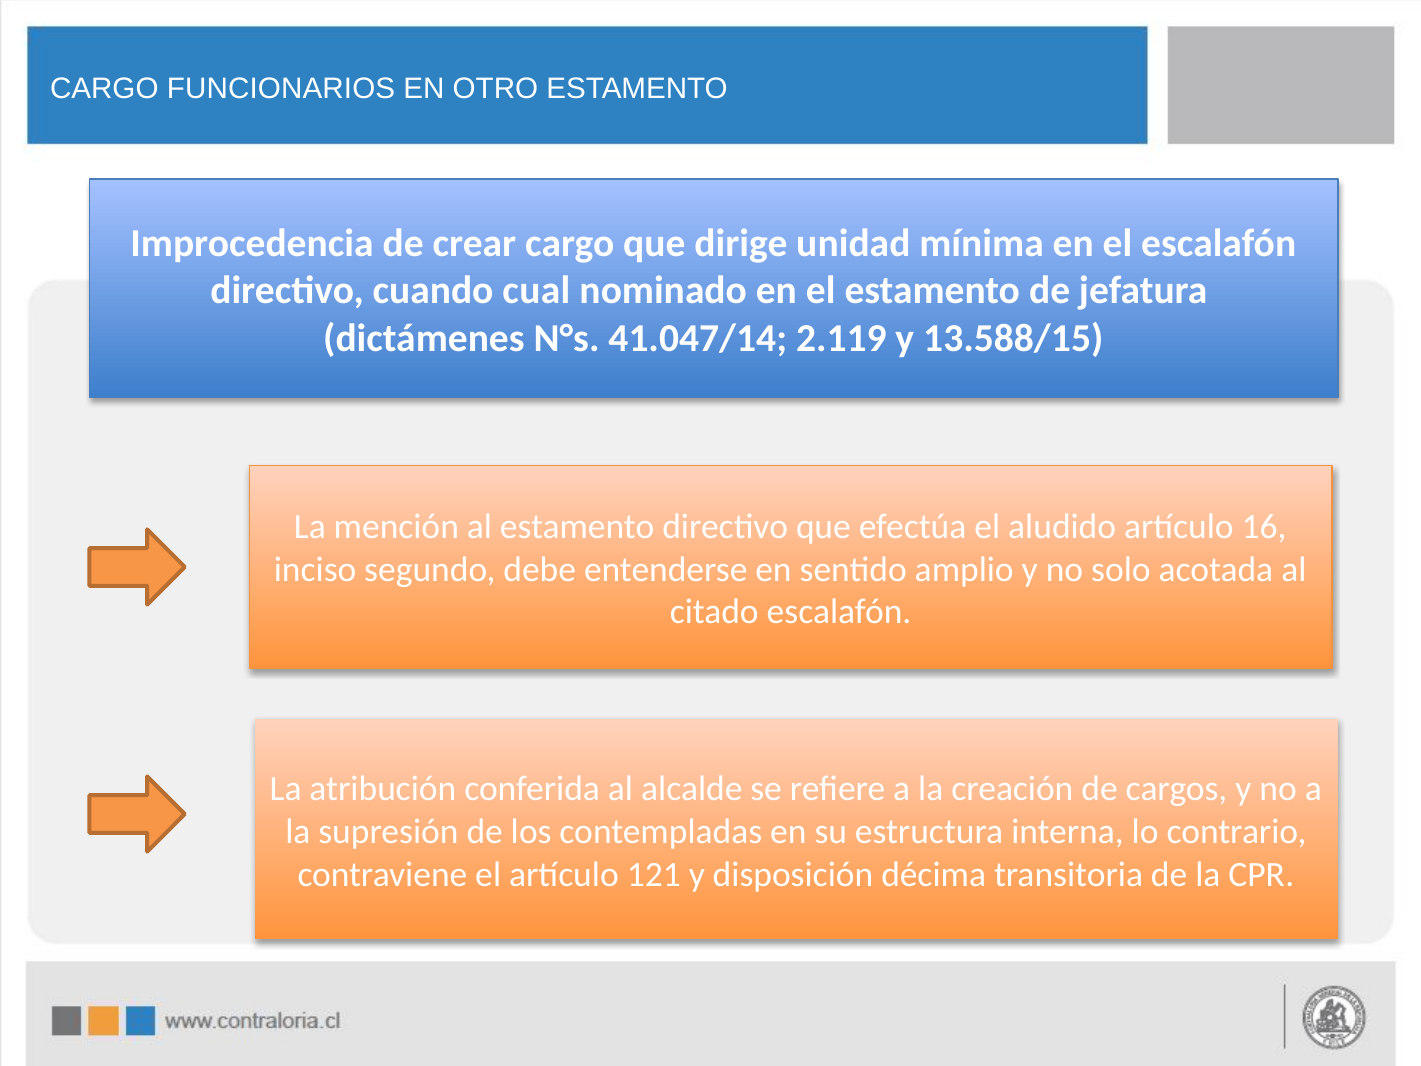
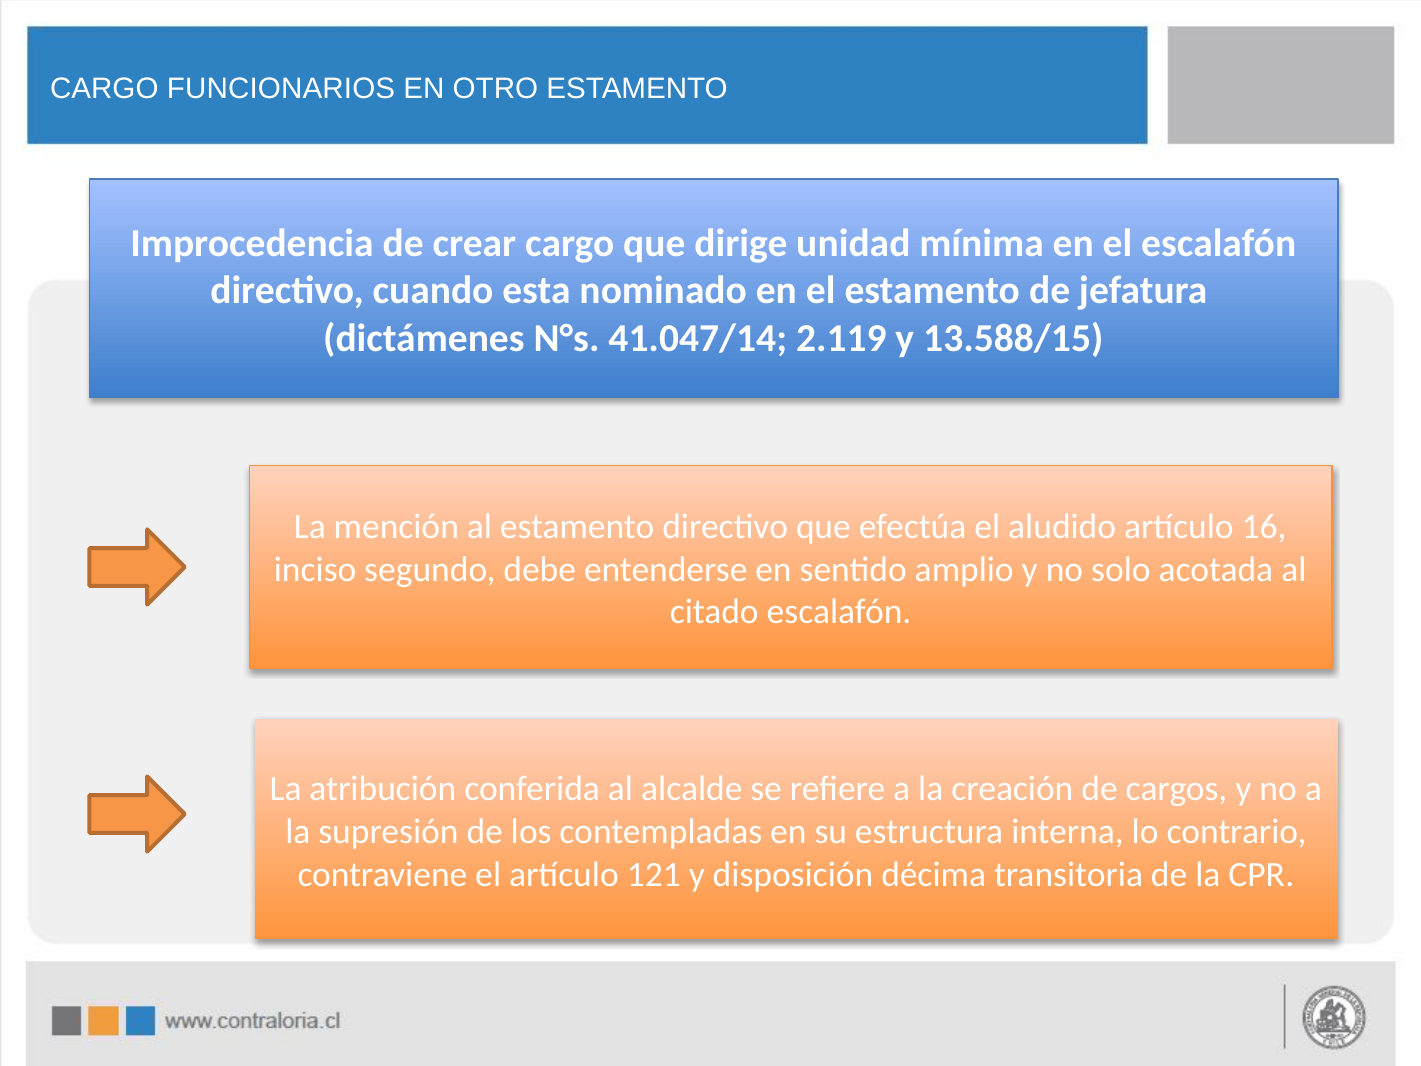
cual: cual -> esta
